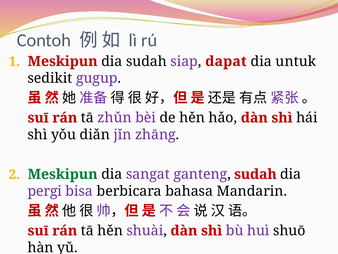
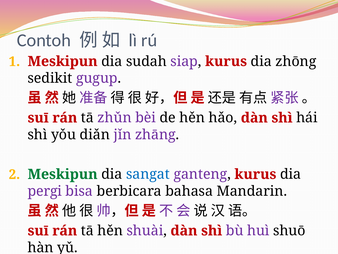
siap dapat: dapat -> kurus
untuk: untuk -> zhōng
sangat colour: purple -> blue
ganteng sudah: sudah -> kurus
